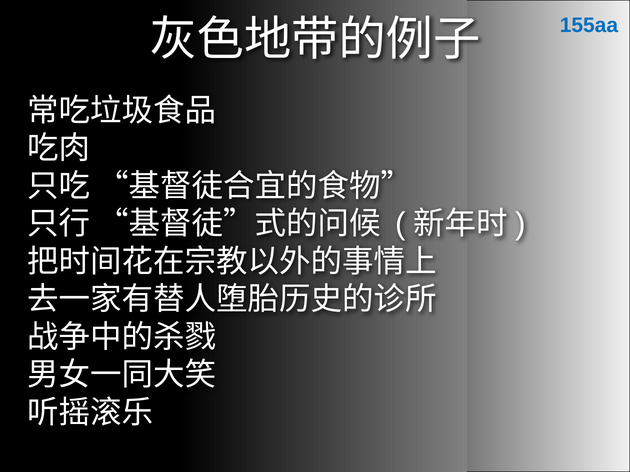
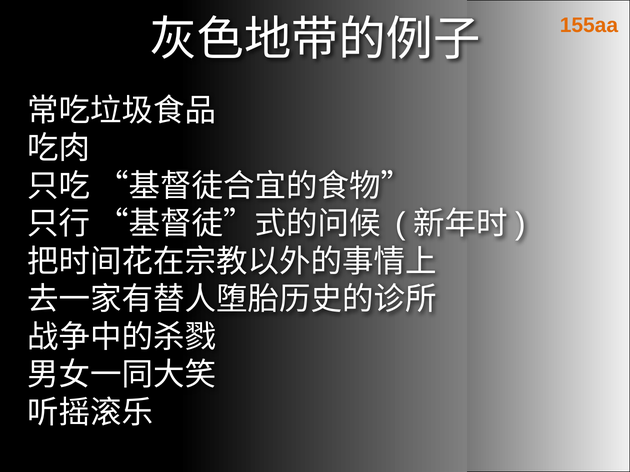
155aa colour: blue -> orange
